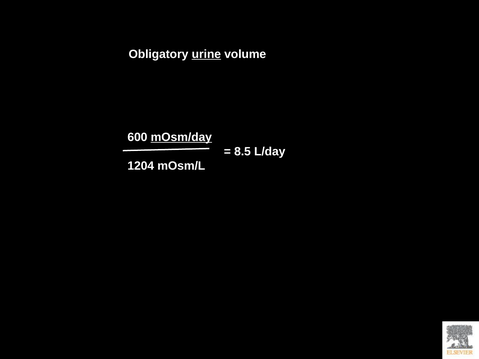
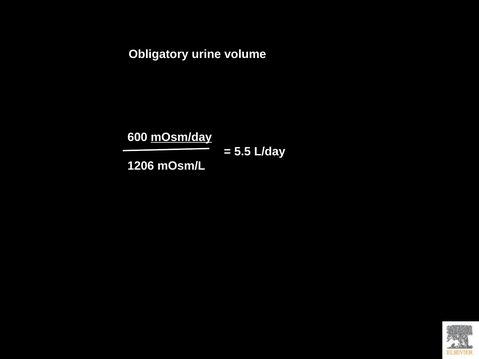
urine underline: present -> none
8.5: 8.5 -> 5.5
1204: 1204 -> 1206
